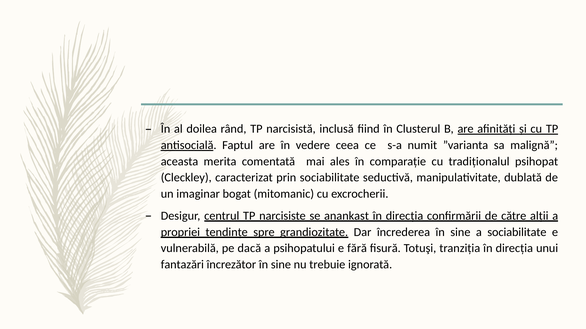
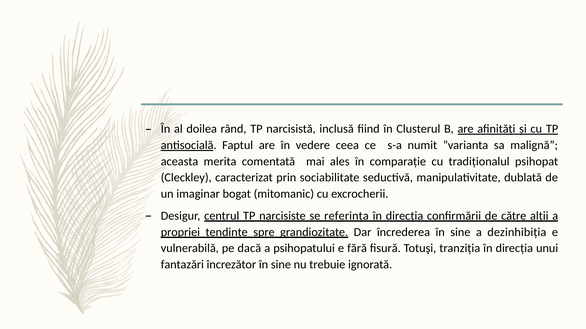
anankast: anankast -> referinţa
a sociabilitate: sociabilitate -> dezinhibiţia
